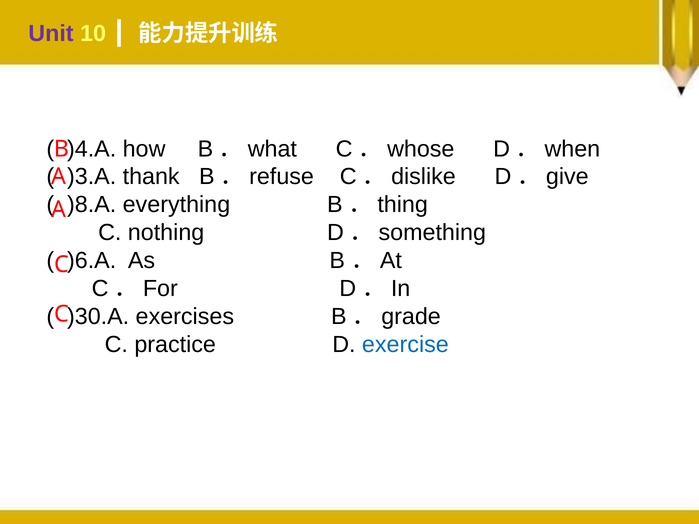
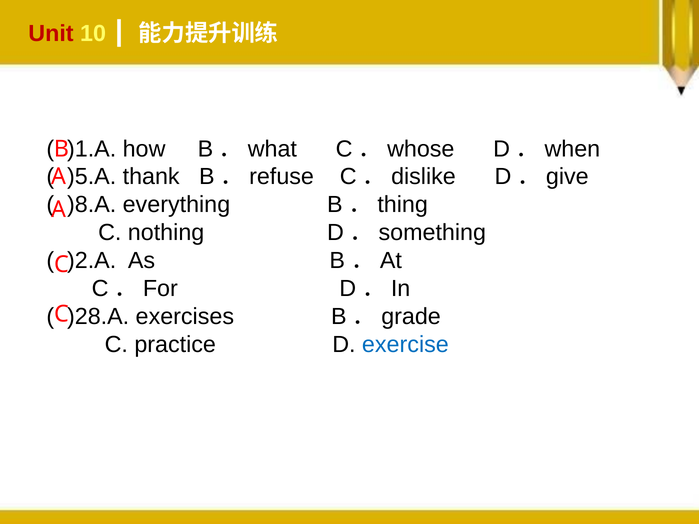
Unit colour: purple -> red
)4.A: )4.A -> )1.A
)3.A: )3.A -> )5.A
)6.A: )6.A -> )2.A
)30.A: )30.A -> )28.A
